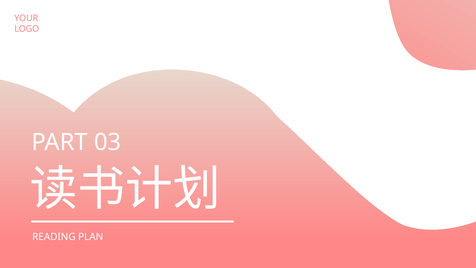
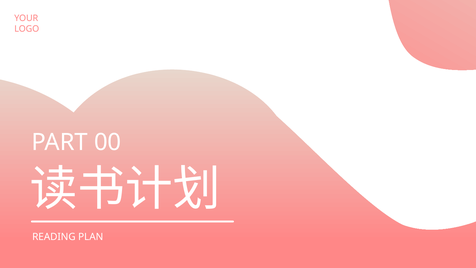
03: 03 -> 00
